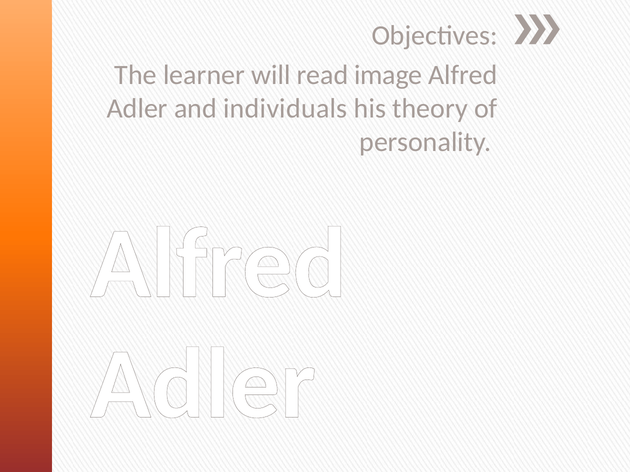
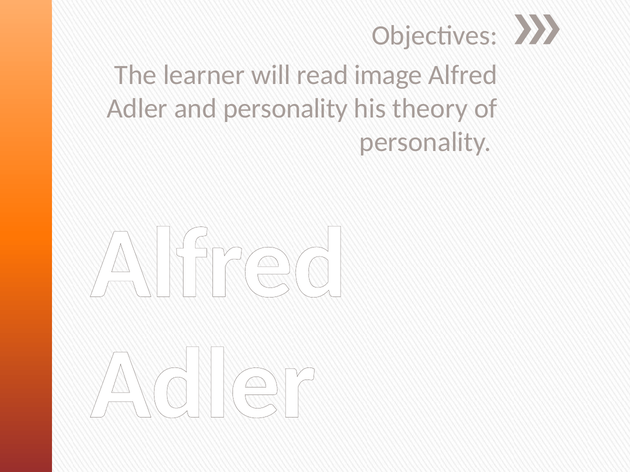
and individuals: individuals -> personality
